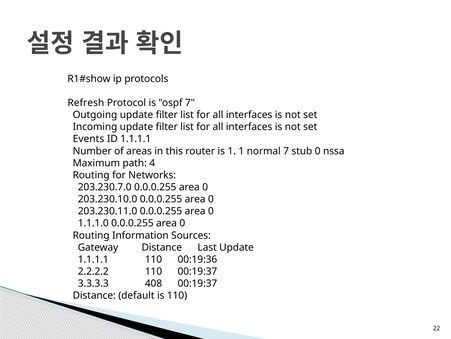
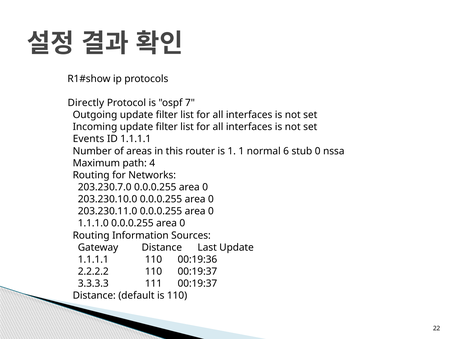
Refresh: Refresh -> Directly
normal 7: 7 -> 6
408: 408 -> 111
